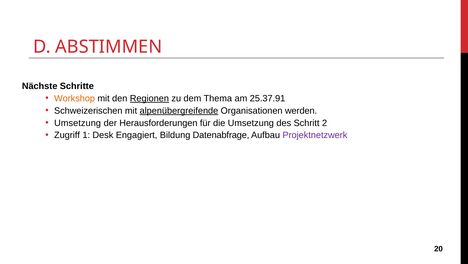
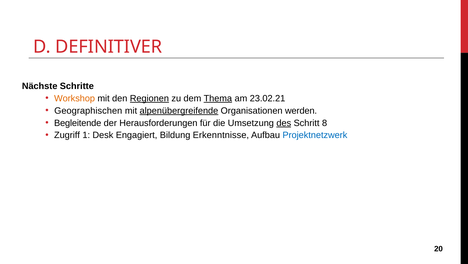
ABSTIMMEN: ABSTIMMEN -> DEFINITIVER
Thema underline: none -> present
25.37.91: 25.37.91 -> 23.02.21
Schweizerischen: Schweizerischen -> Geographischen
Umsetzung at (78, 123): Umsetzung -> Begleitende
des underline: none -> present
2: 2 -> 8
Datenabfrage: Datenabfrage -> Erkenntnisse
Projektnetzwerk colour: purple -> blue
